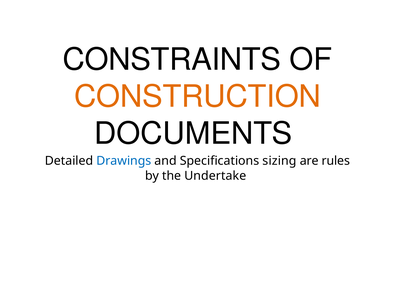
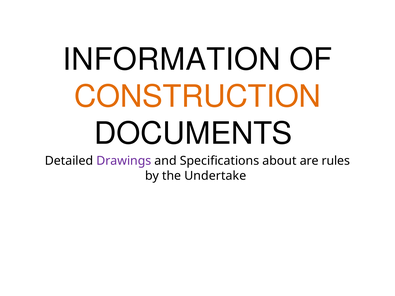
CONSTRAINTS: CONSTRAINTS -> INFORMATION
Drawings colour: blue -> purple
sizing: sizing -> about
